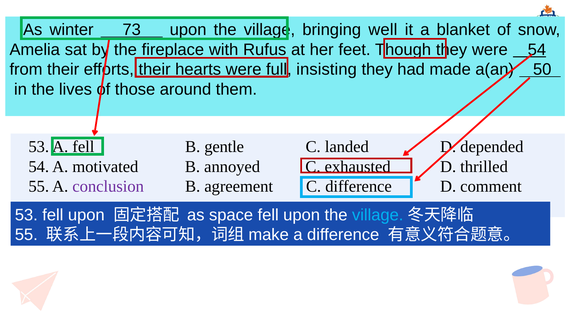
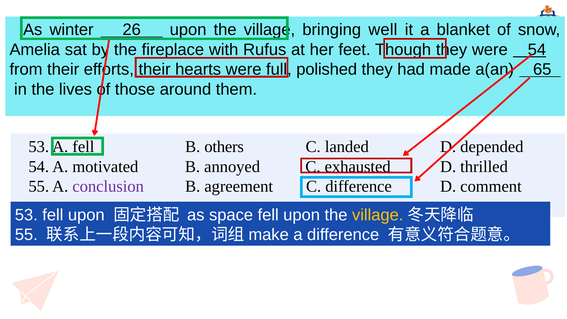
73: 73 -> 26
insisting: insisting -> polished
50: 50 -> 65
gentle: gentle -> others
village at (378, 215) colour: light blue -> yellow
